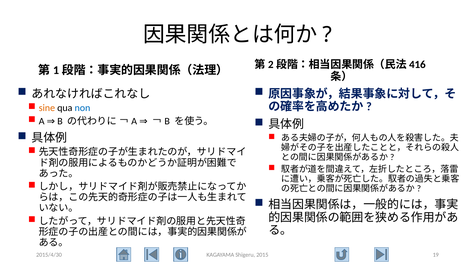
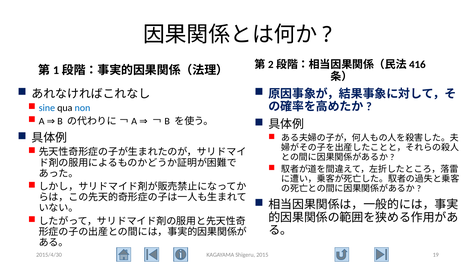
sine colour: orange -> blue
